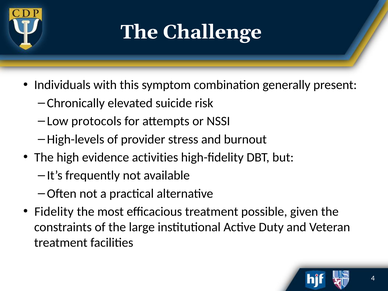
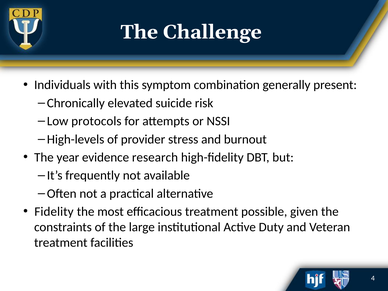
high: high -> year
activities: activities -> research
